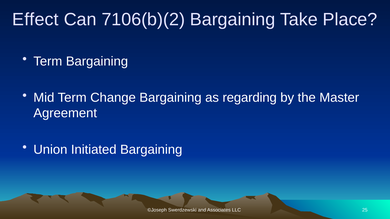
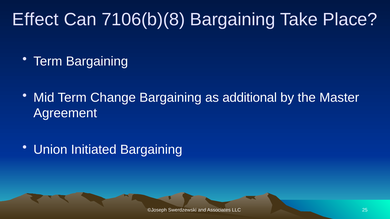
7106(b)(2: 7106(b)(2 -> 7106(b)(8
regarding: regarding -> additional
